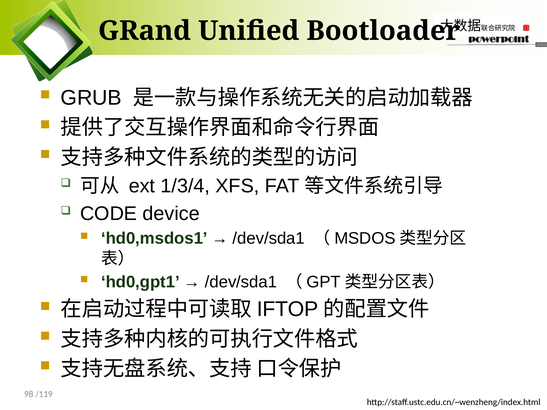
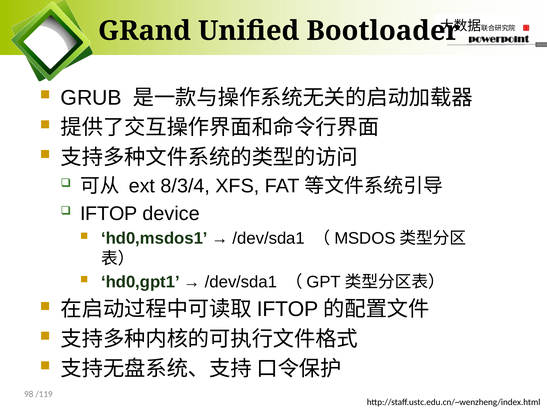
1/3/4: 1/3/4 -> 8/3/4
CODE at (109, 214): CODE -> IFTOP
